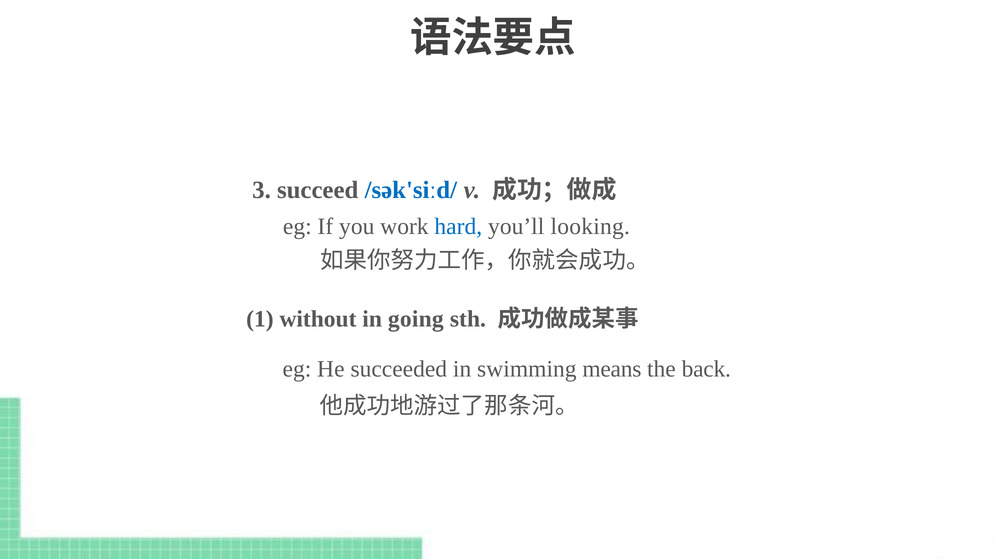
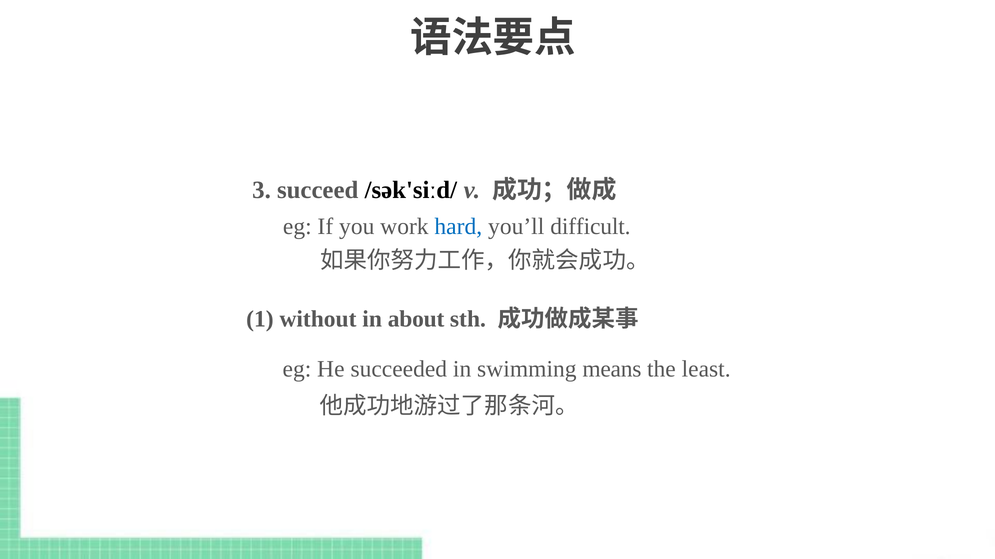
/sək'siːd/ colour: blue -> black
looking: looking -> difficult
going: going -> about
back: back -> least
